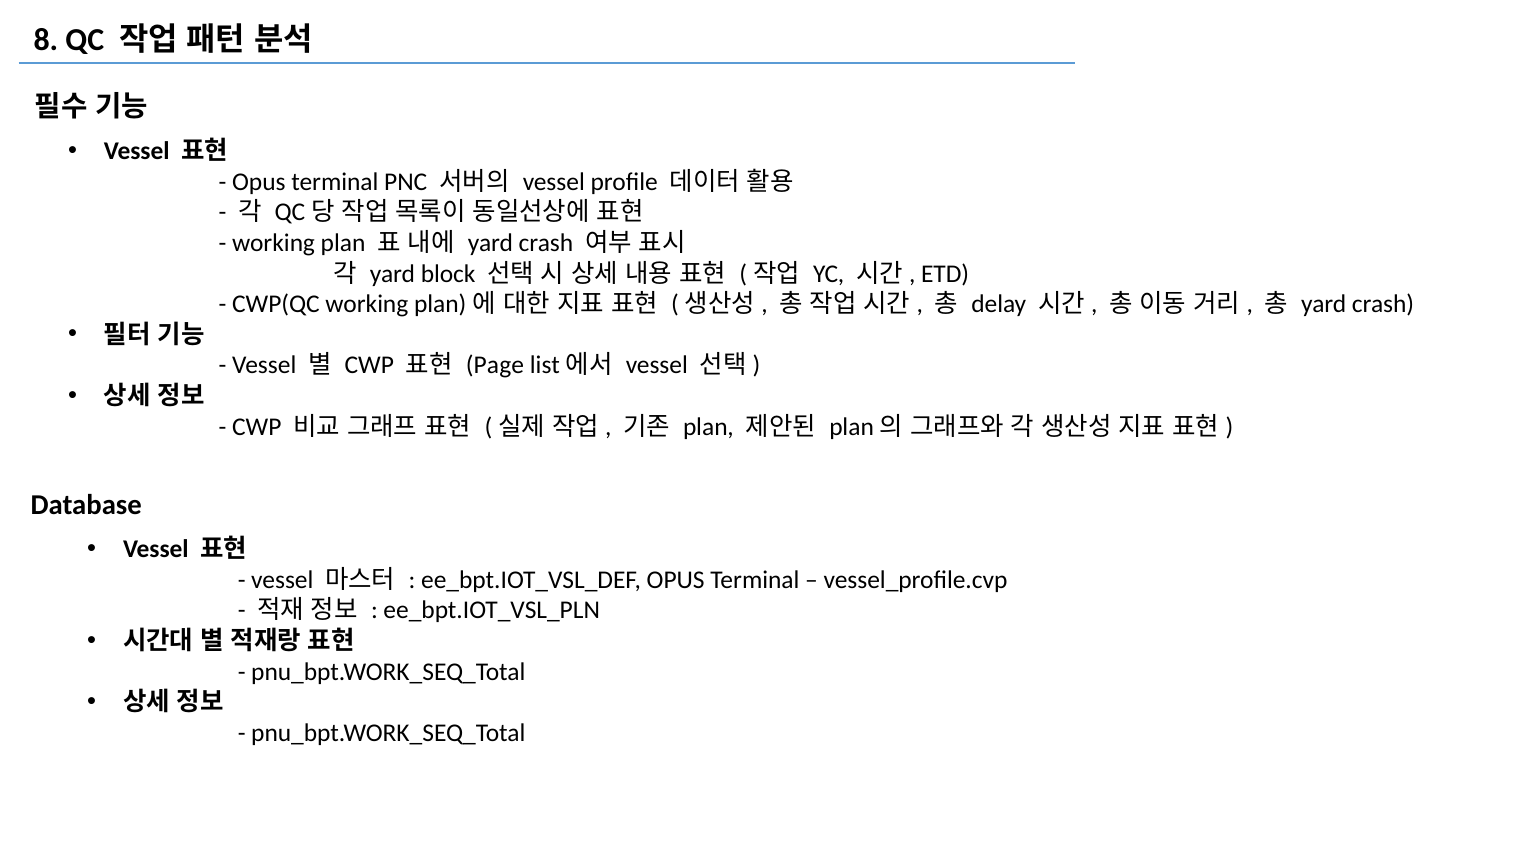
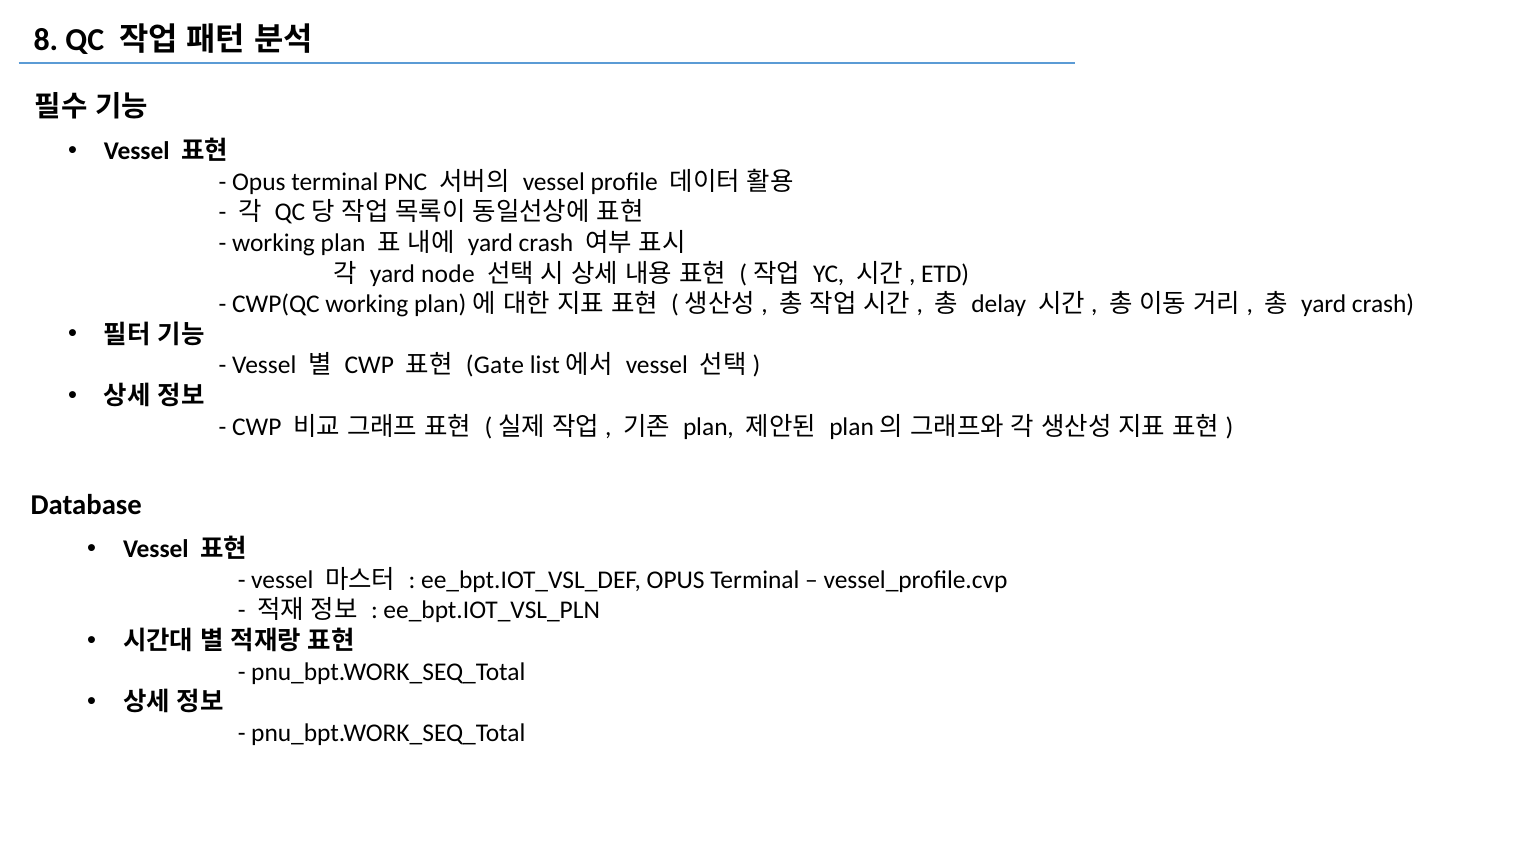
block: block -> node
Page: Page -> Gate
